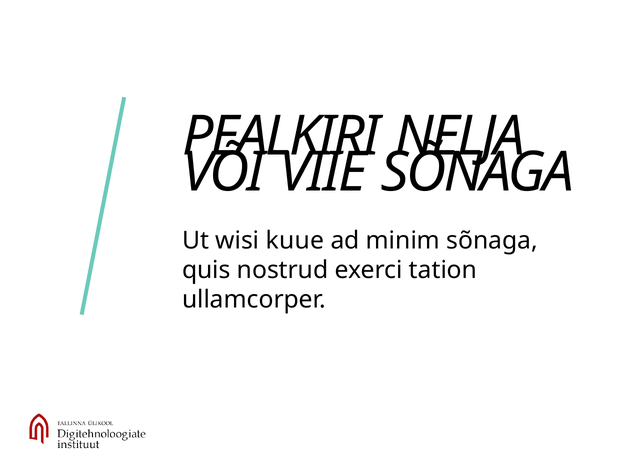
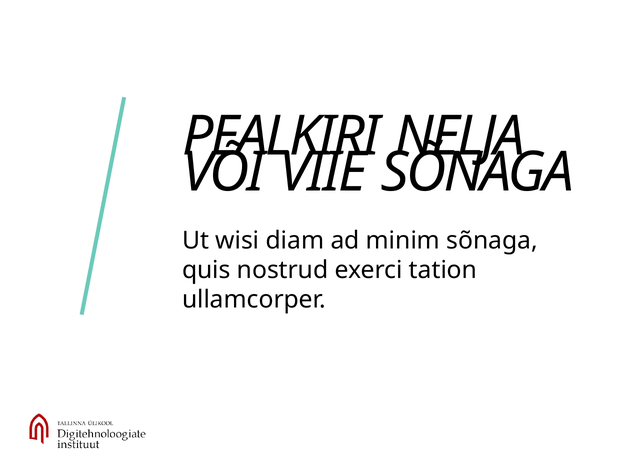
kuue: kuue -> diam
